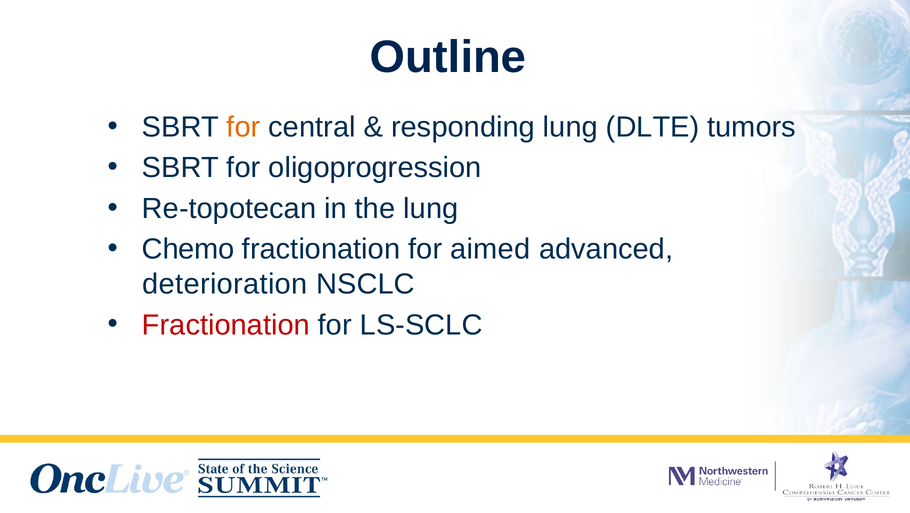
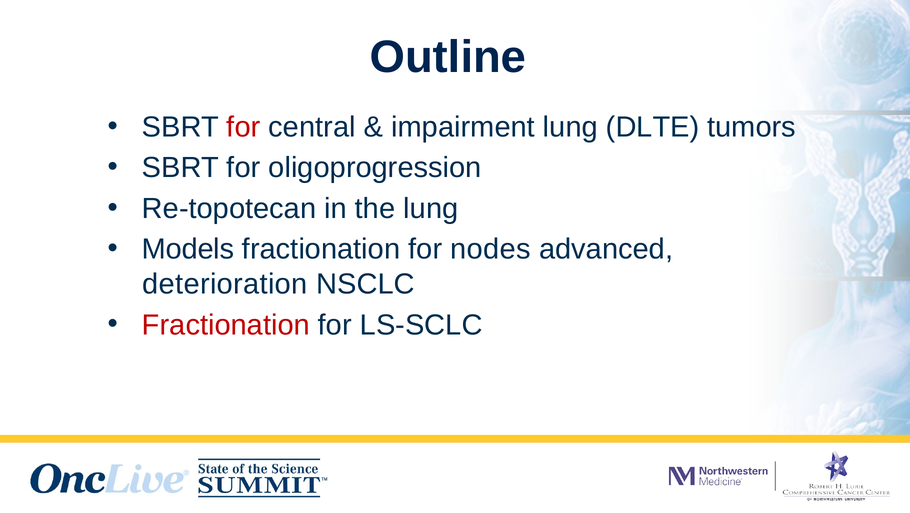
for at (243, 127) colour: orange -> red
responding: responding -> impairment
Chemo: Chemo -> Models
aimed: aimed -> nodes
